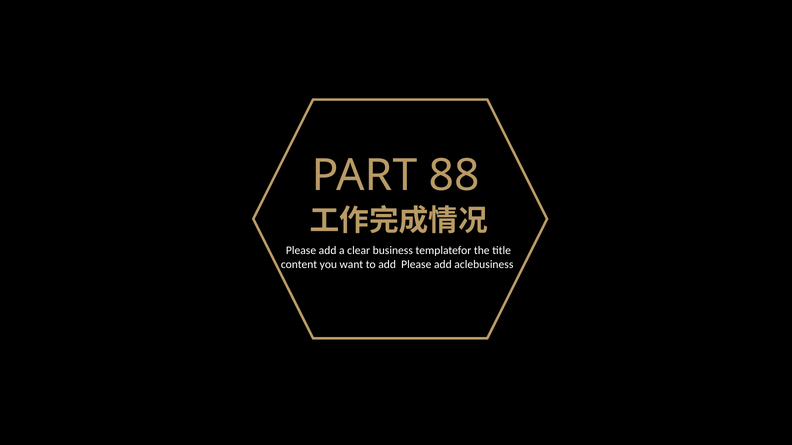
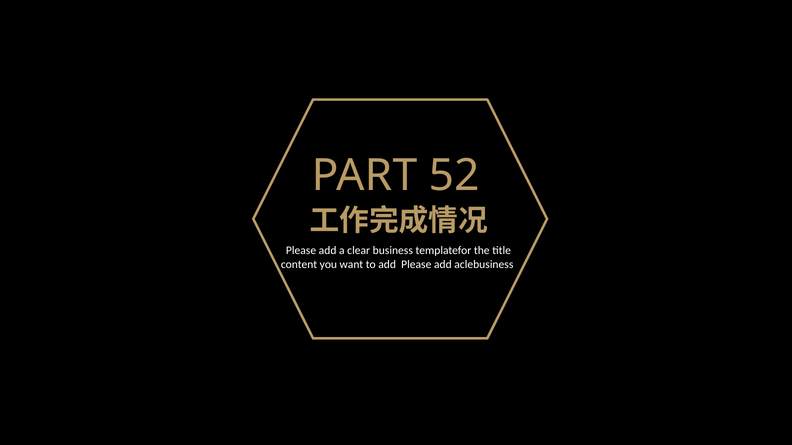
88: 88 -> 52
